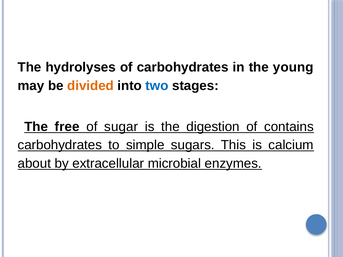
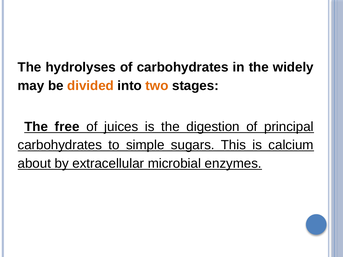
young: young -> widely
two colour: blue -> orange
sugar: sugar -> juices
contains: contains -> principal
